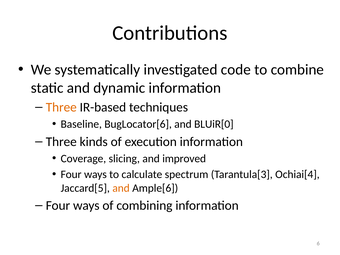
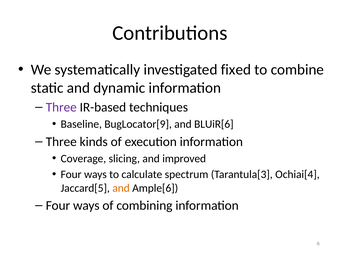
code: code -> fixed
Three at (61, 107) colour: orange -> purple
BugLocator[6: BugLocator[6 -> BugLocator[9
BLUiR[0: BLUiR[0 -> BLUiR[6
